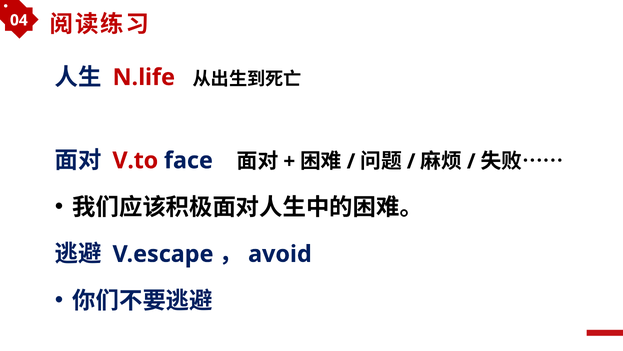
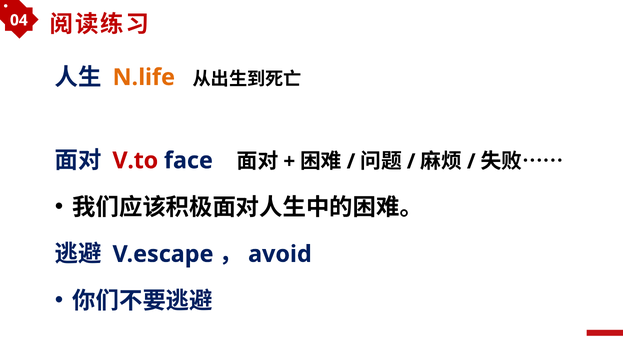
N.life colour: red -> orange
